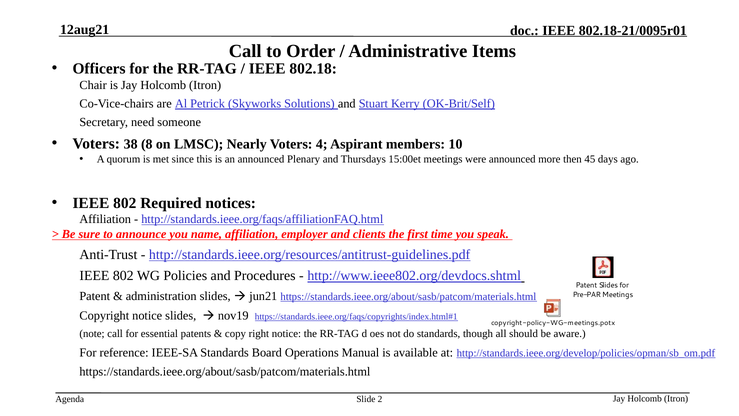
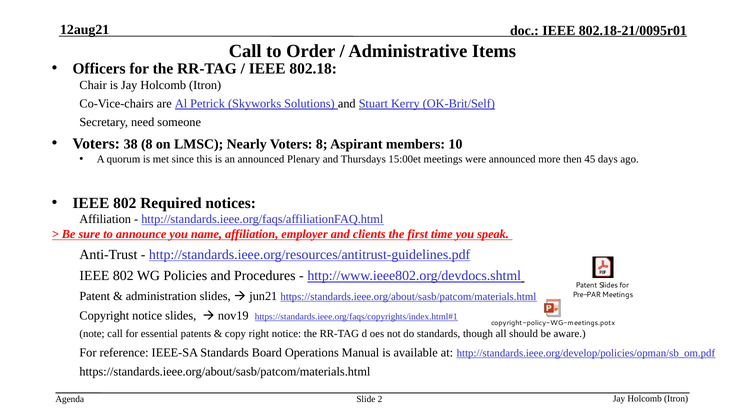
Voters 4: 4 -> 8
